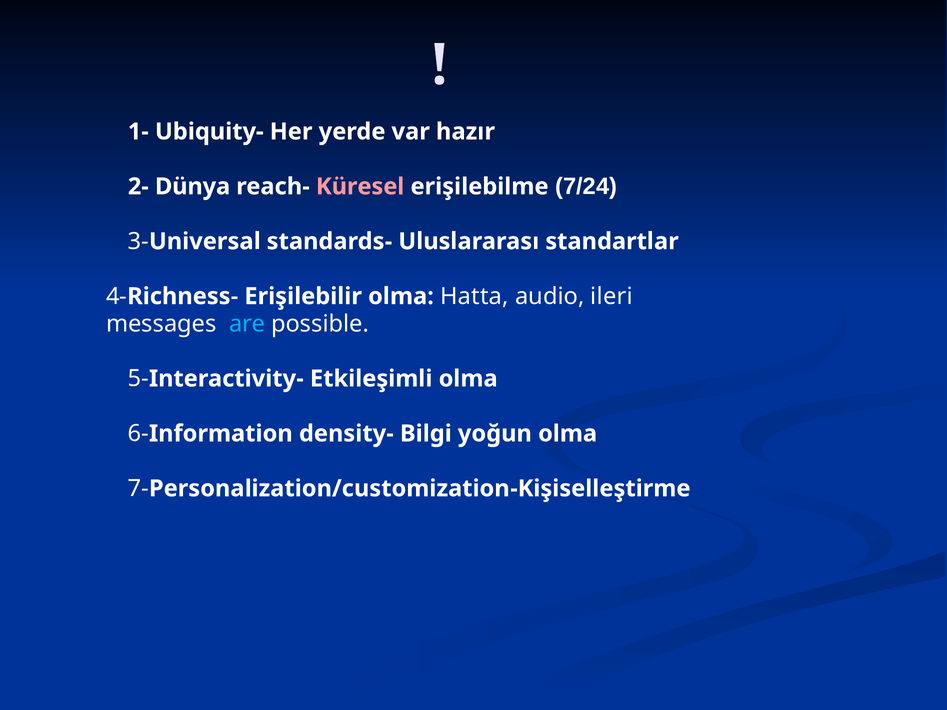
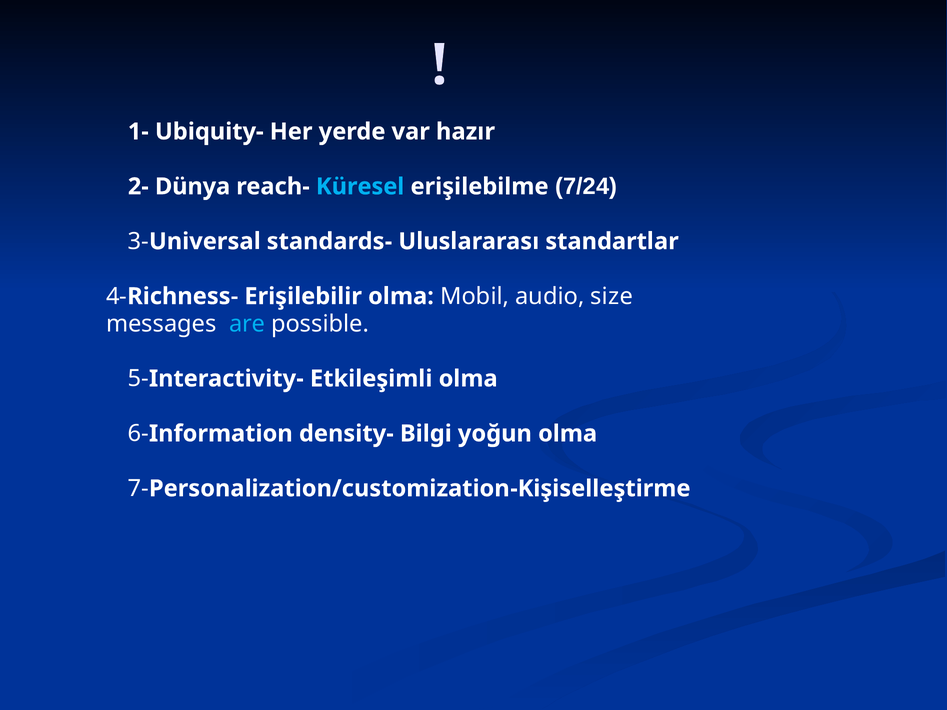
Küresel colour: pink -> light blue
Hatta: Hatta -> Mobil
ileri: ileri -> size
